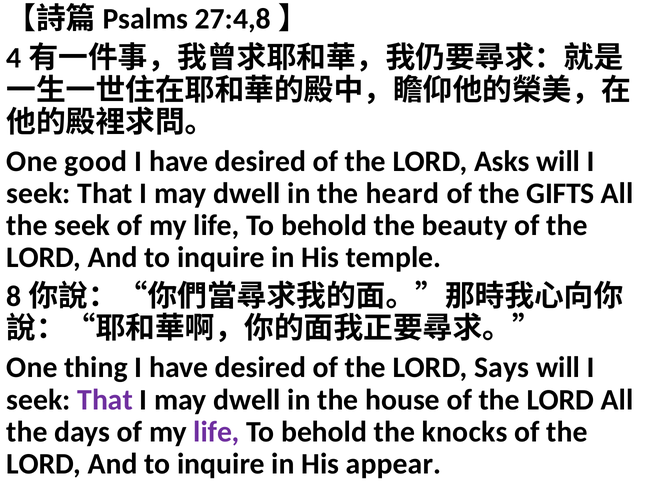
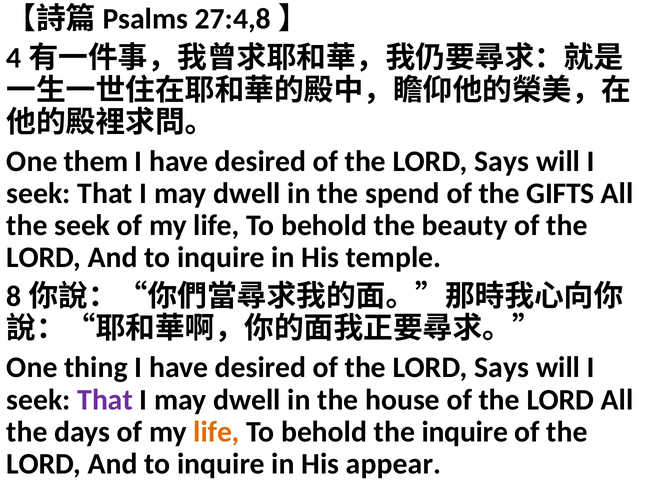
good: good -> them
Asks at (502, 161): Asks -> Says
heard: heard -> spend
life at (217, 432) colour: purple -> orange
the knocks: knocks -> inquire
